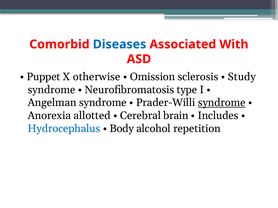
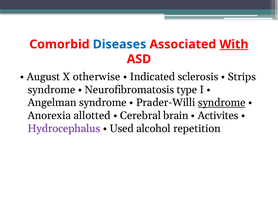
With underline: none -> present
Puppet: Puppet -> August
Omission: Omission -> Indicated
Study: Study -> Strips
Includes: Includes -> Activites
Hydrocephalus colour: blue -> purple
Body: Body -> Used
